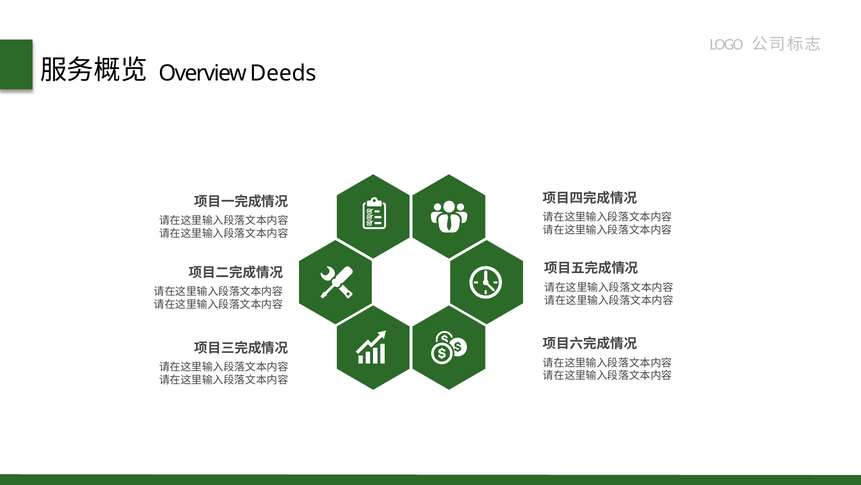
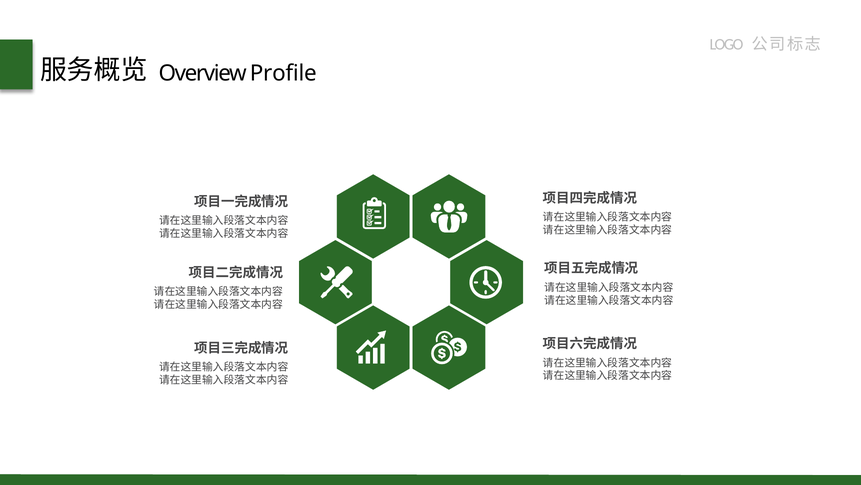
Deeds: Deeds -> Profile
